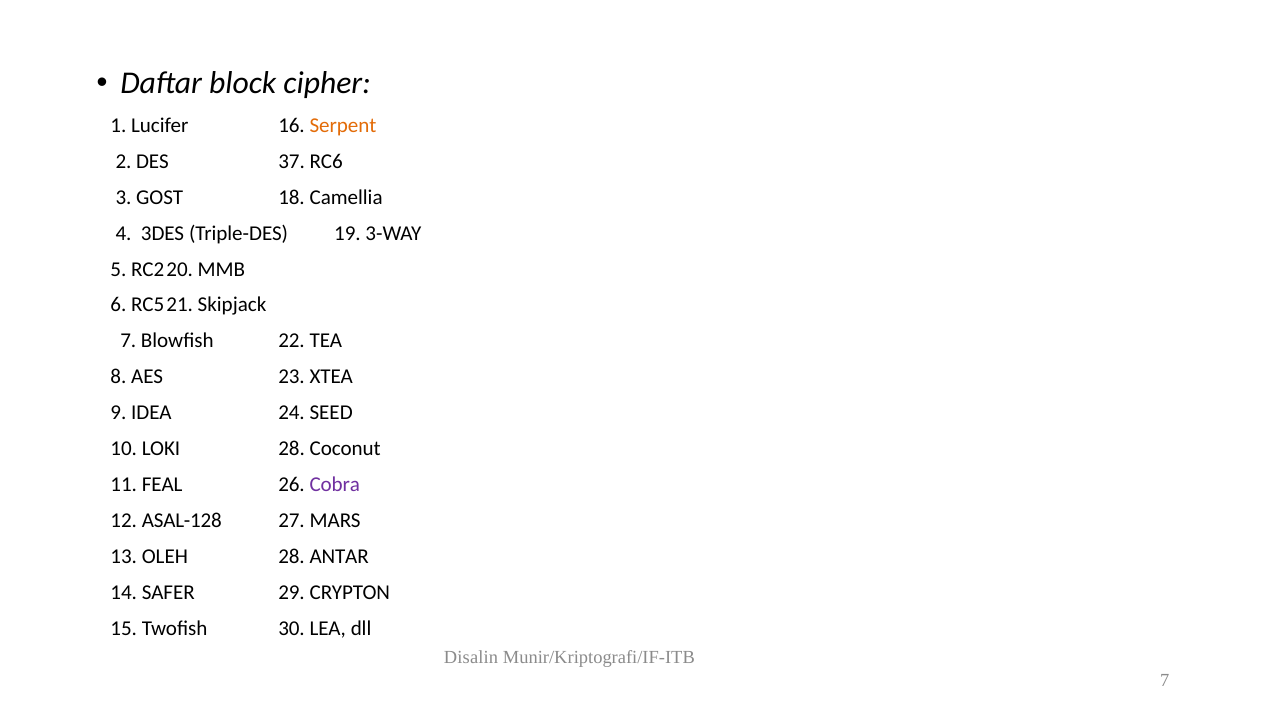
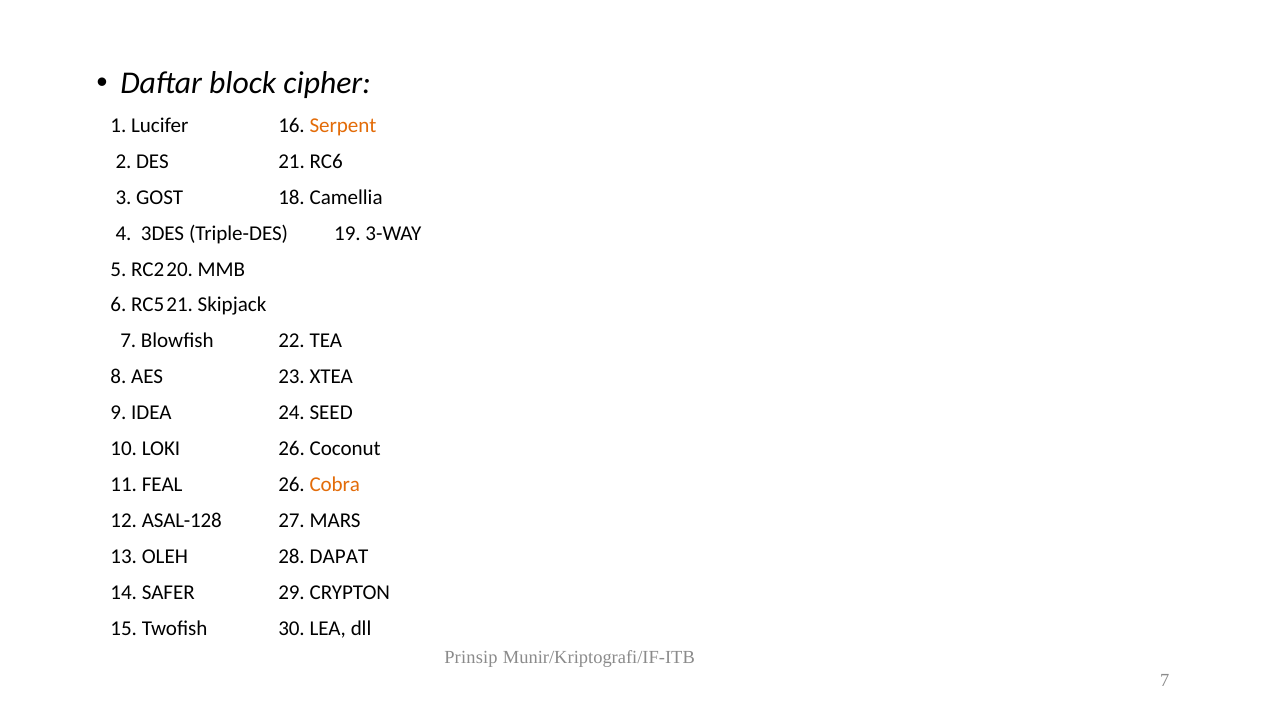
37: 37 -> 21
LOKI 28: 28 -> 26
Cobra colour: purple -> orange
ANTAR: ANTAR -> DAPAT
Disalin: Disalin -> Prinsip
